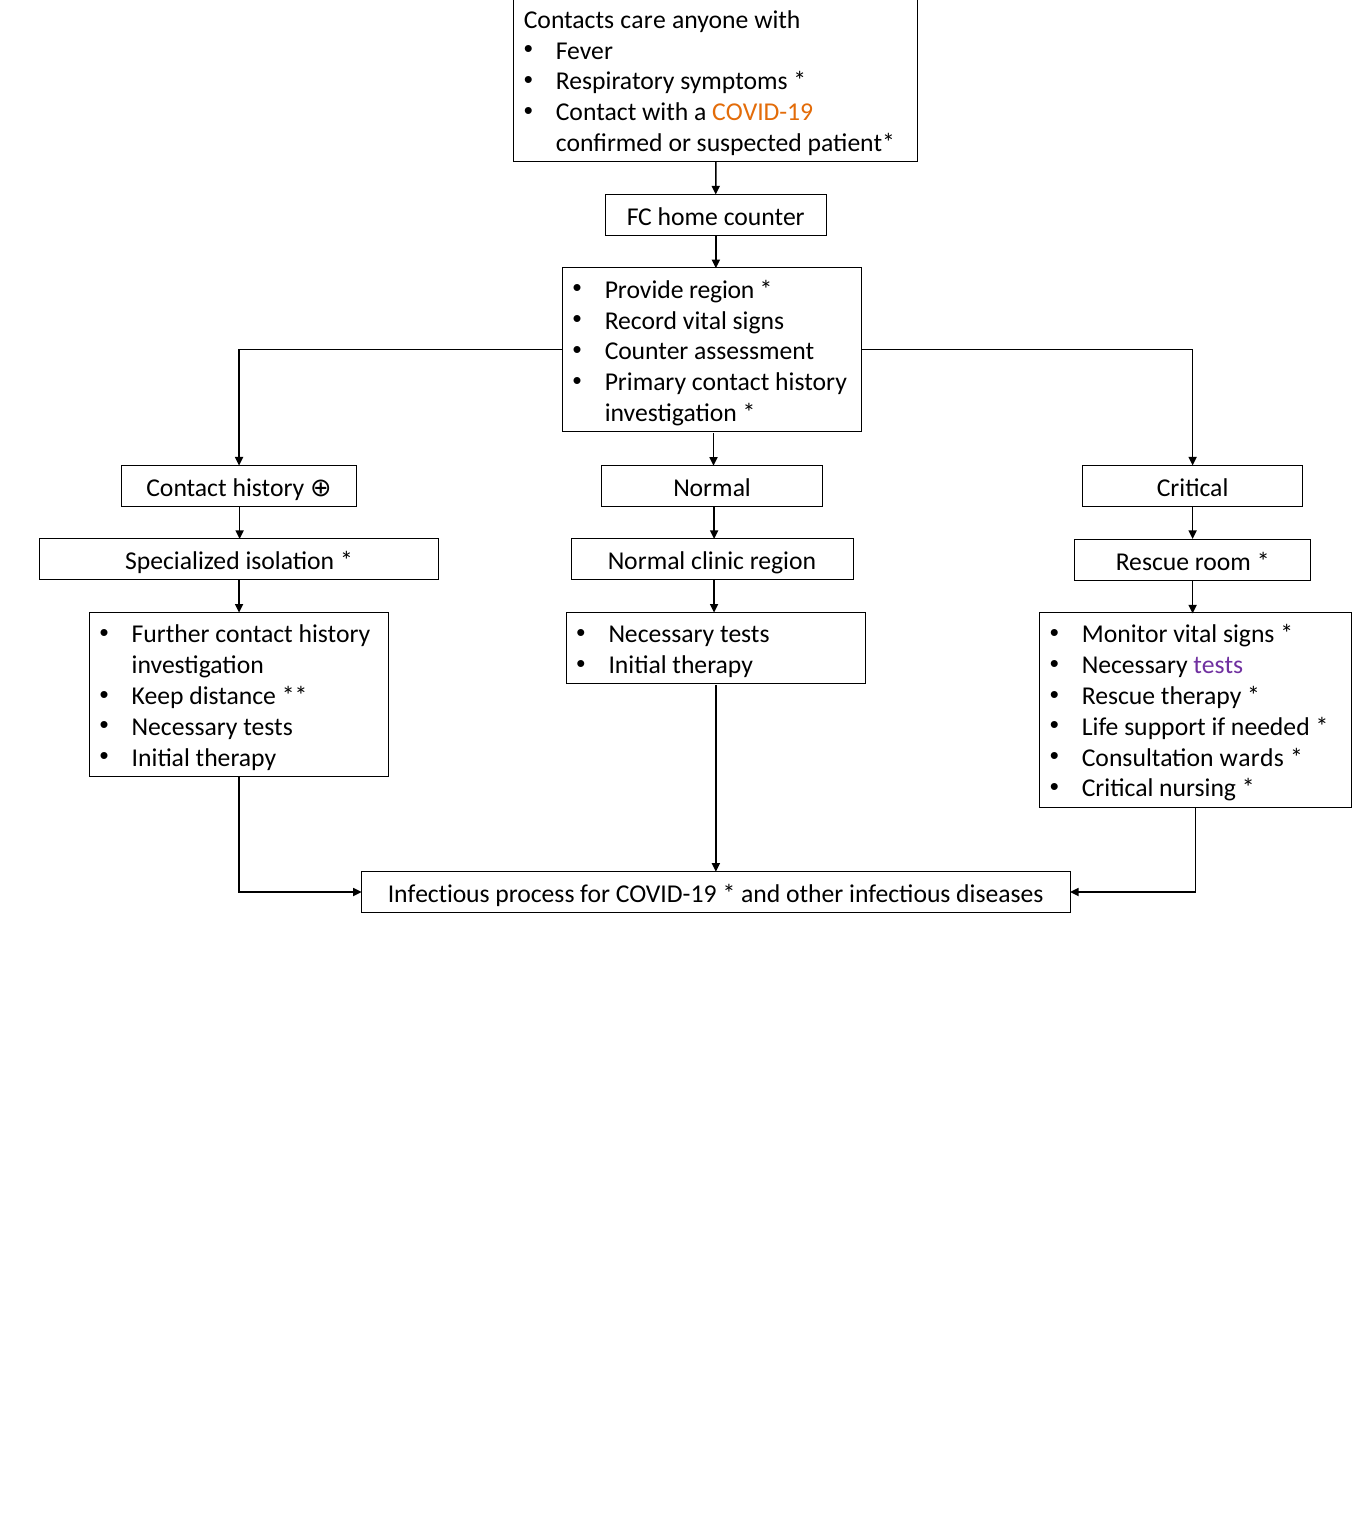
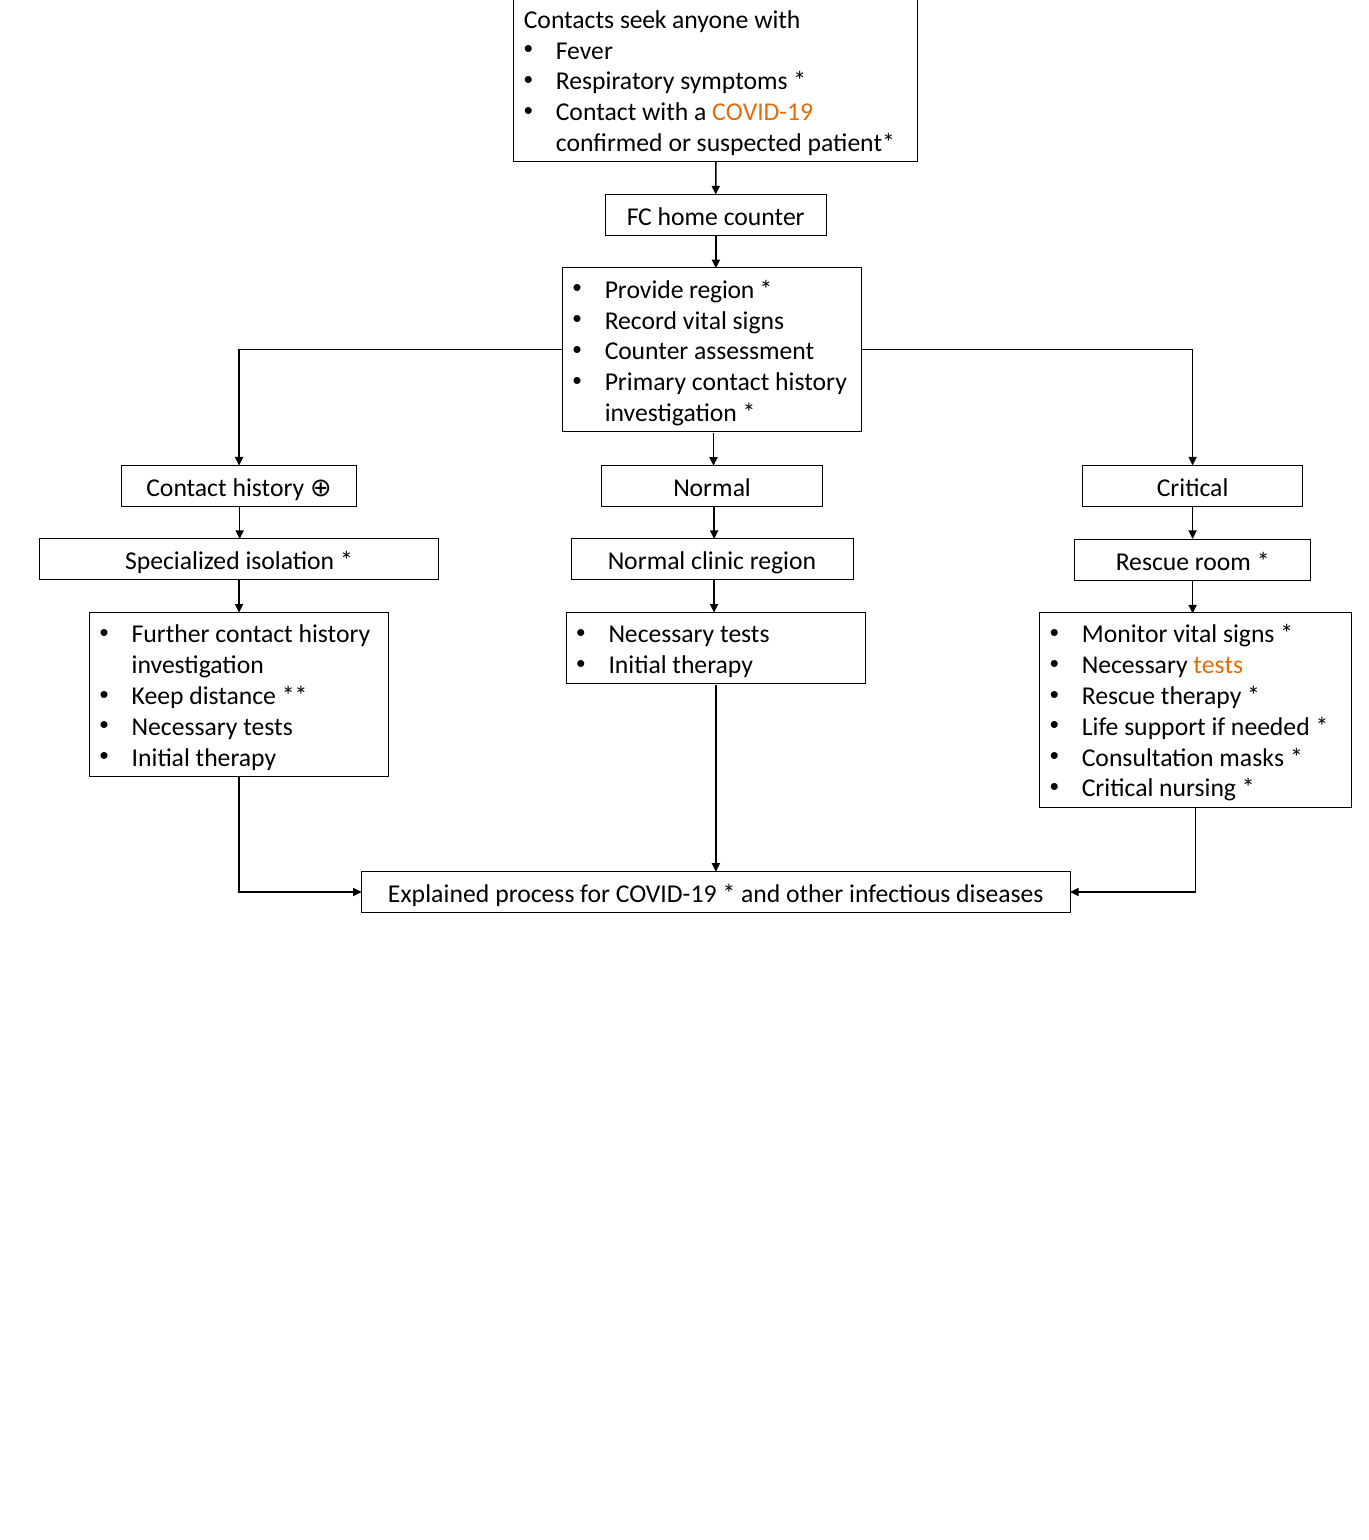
care: care -> seek
tests at (1218, 665) colour: purple -> orange
wards: wards -> masks
Infectious at (439, 894): Infectious -> Explained
